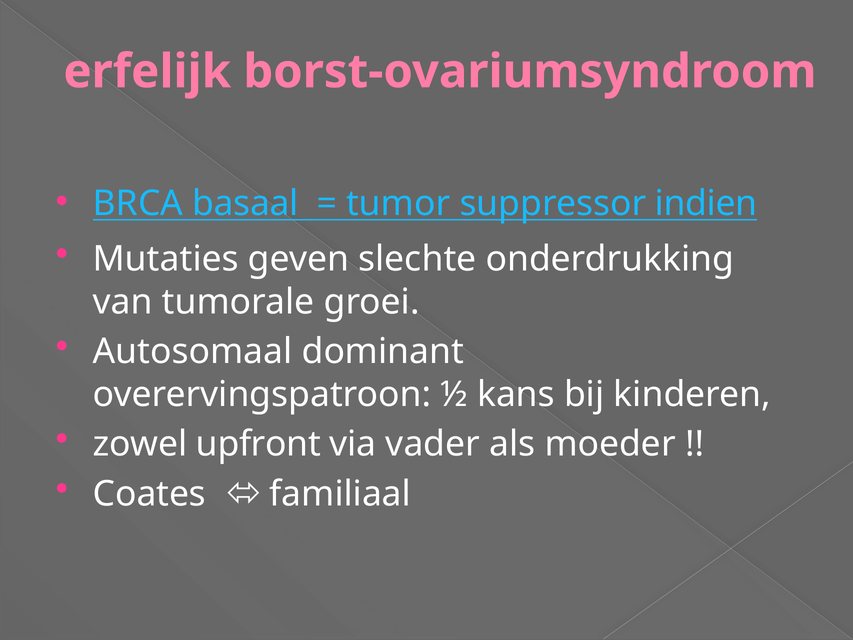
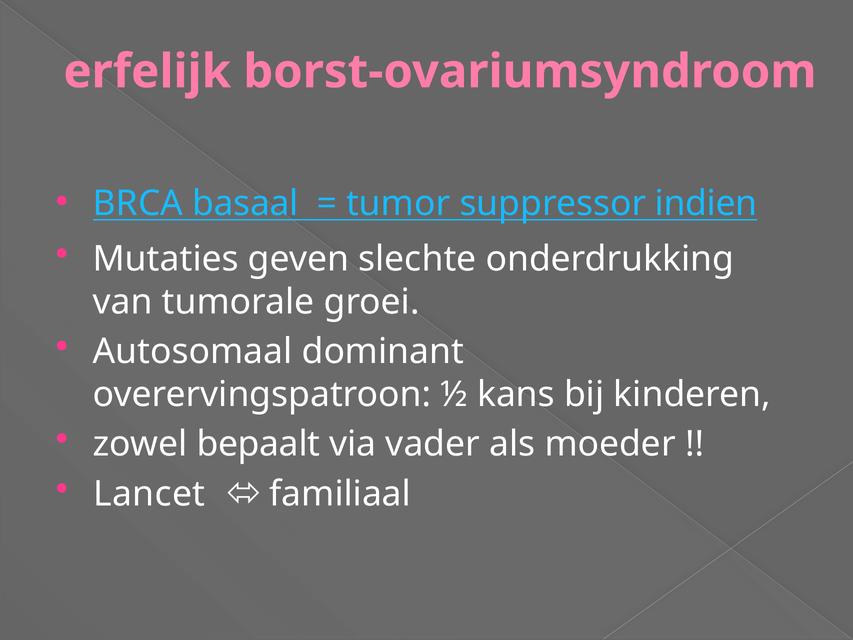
upfront: upfront -> bepaalt
Coates: Coates -> Lancet
